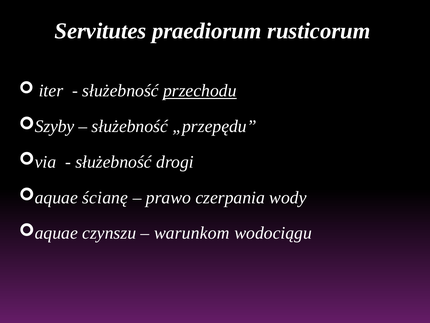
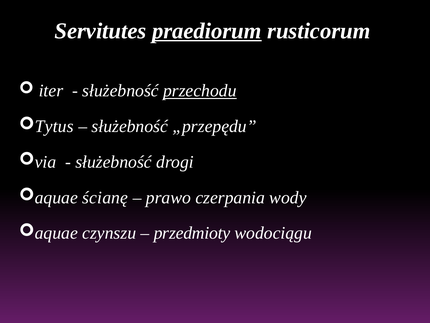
praediorum underline: none -> present
Szyby: Szyby -> Tytus
warunkom: warunkom -> przedmioty
